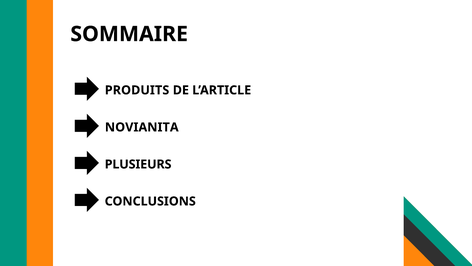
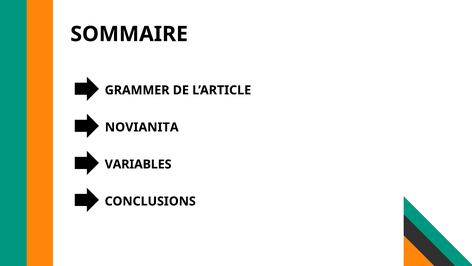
PRODUITS: PRODUITS -> GRAMMER
PLUSIEURS: PLUSIEURS -> VARIABLES
